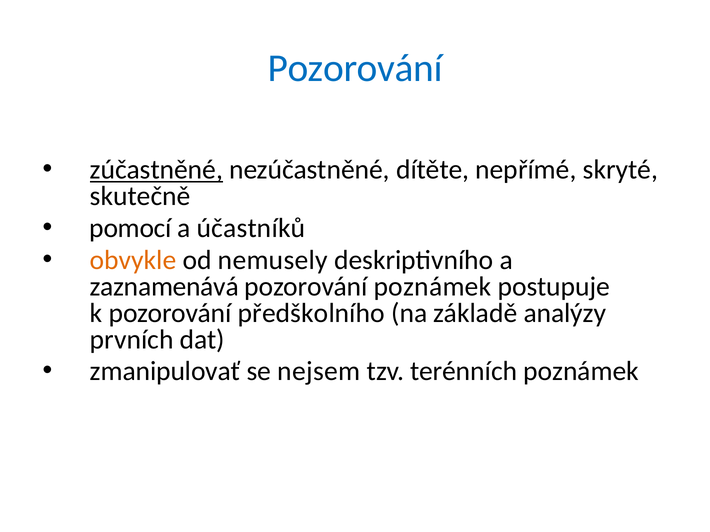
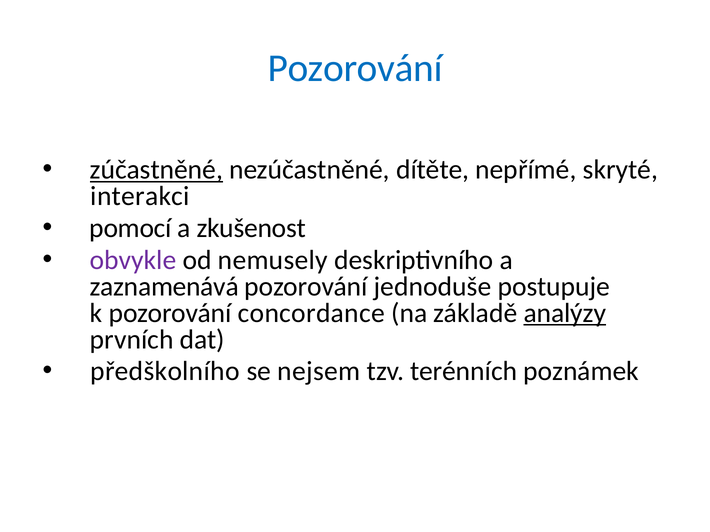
skutečně: skutečně -> interakci
účastníků: účastníků -> zkušenost
obvykle colour: orange -> purple
pozorování poznámek: poznámek -> jednoduše
předškolního: předškolního -> concordance
analýzy underline: none -> present
zmanipulovať: zmanipulovať -> předškolního
